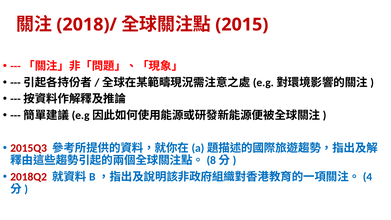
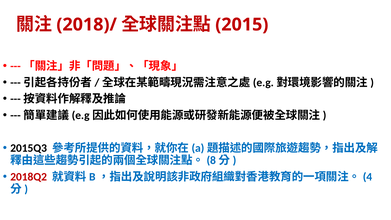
2015Q3 colour: red -> black
